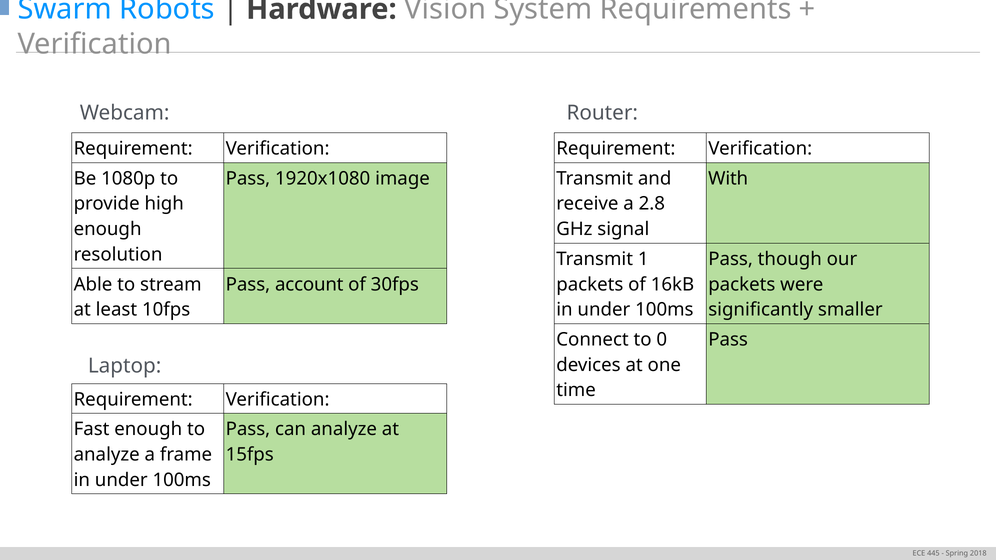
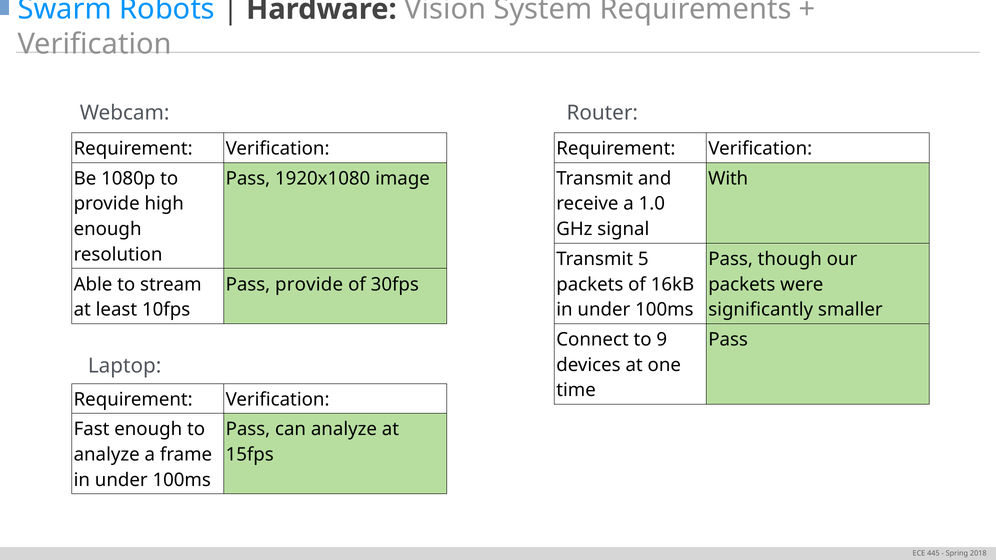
2.8: 2.8 -> 1.0
1: 1 -> 5
Pass account: account -> provide
0: 0 -> 9
